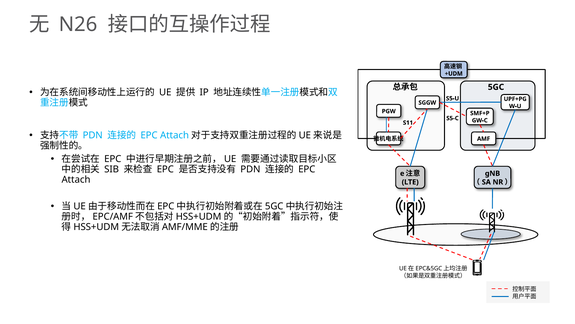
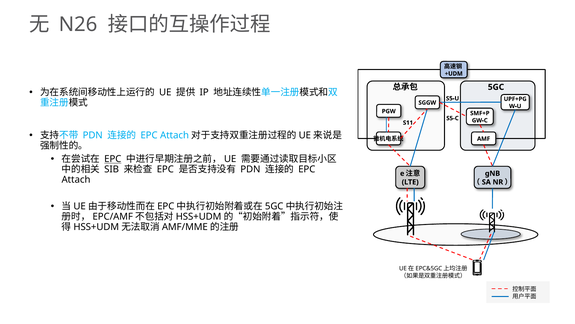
EPC at (113, 159) underline: none -> present
